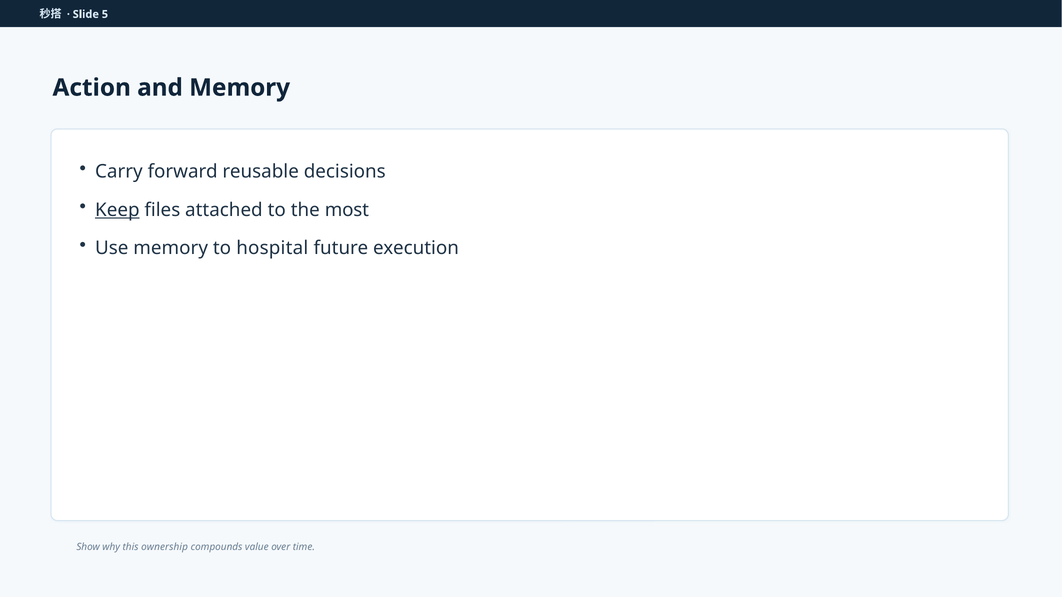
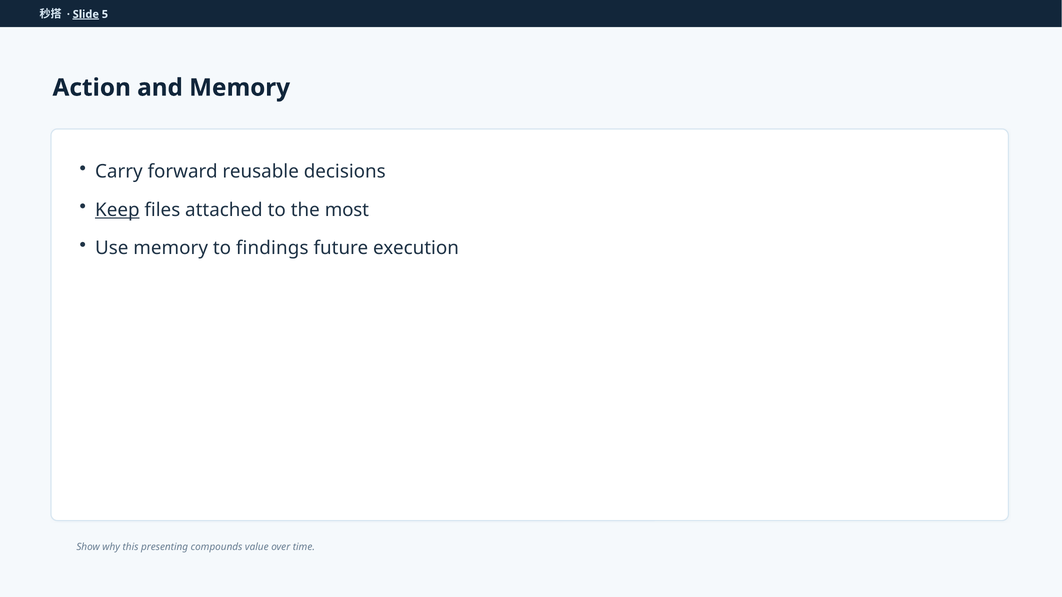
Slide underline: none -> present
hospital: hospital -> findings
ownership: ownership -> presenting
